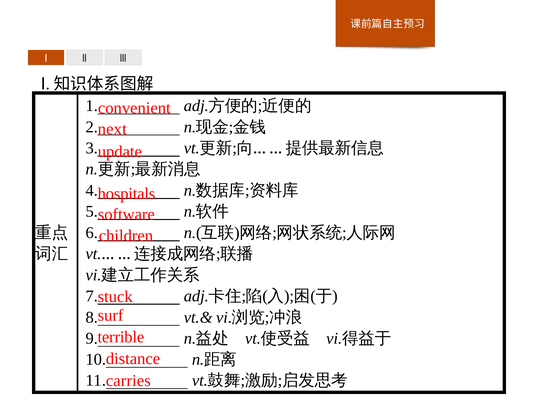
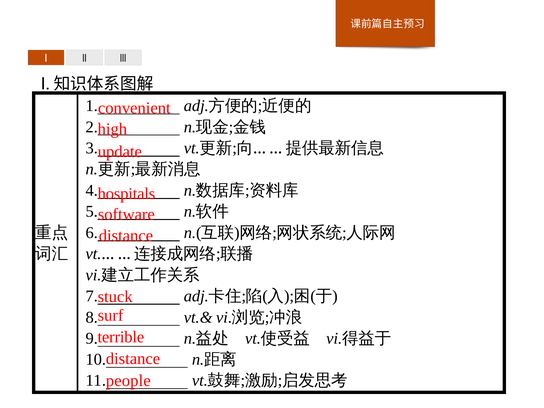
next: next -> high
children at (126, 236): children -> distance
carries: carries -> people
